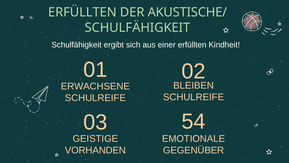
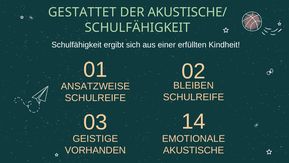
ERFÜLLTEN at (82, 12): ERFÜLLTEN -> GESTATTET
ERWACHSENE: ERWACHSENE -> ANSATZWEISE
54: 54 -> 14
GEGENÜBER: GEGENÜBER -> AKUSTISCHE
